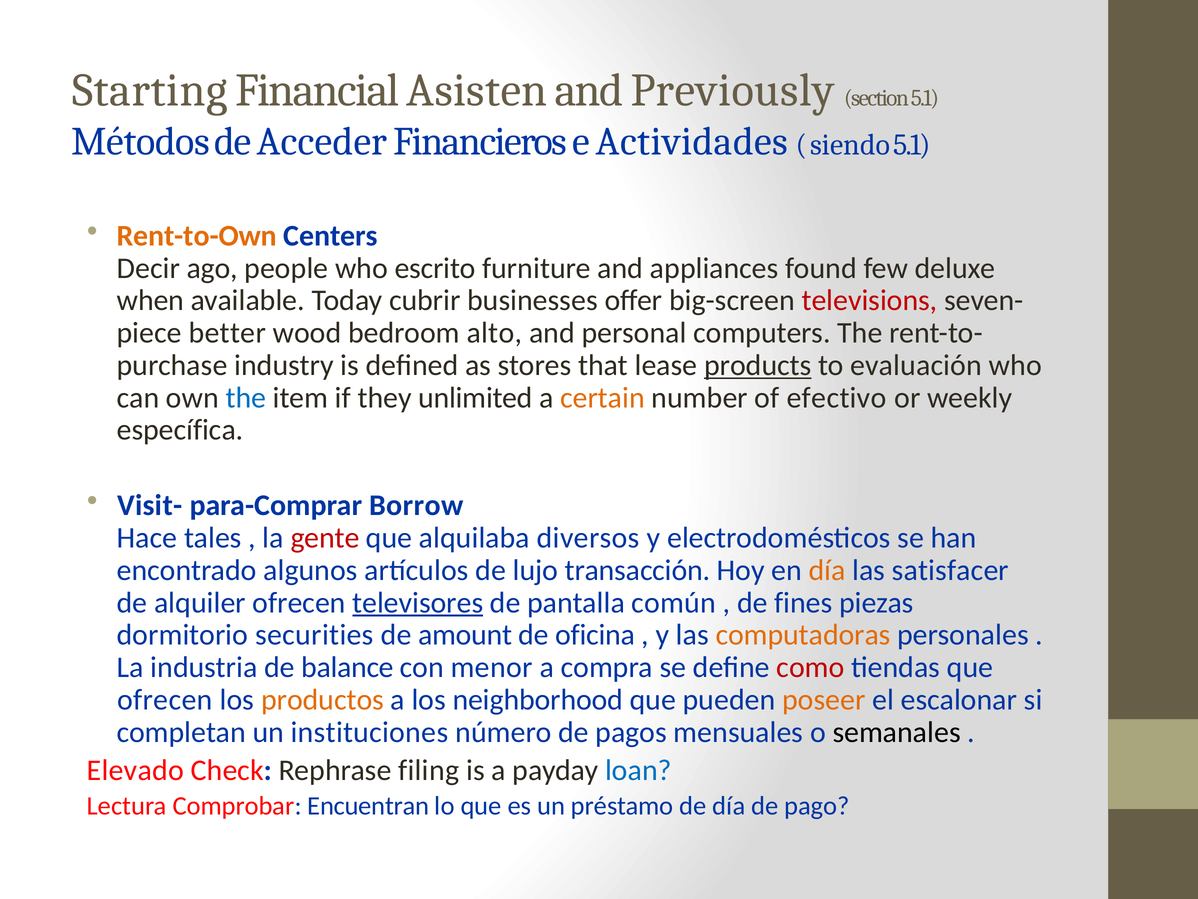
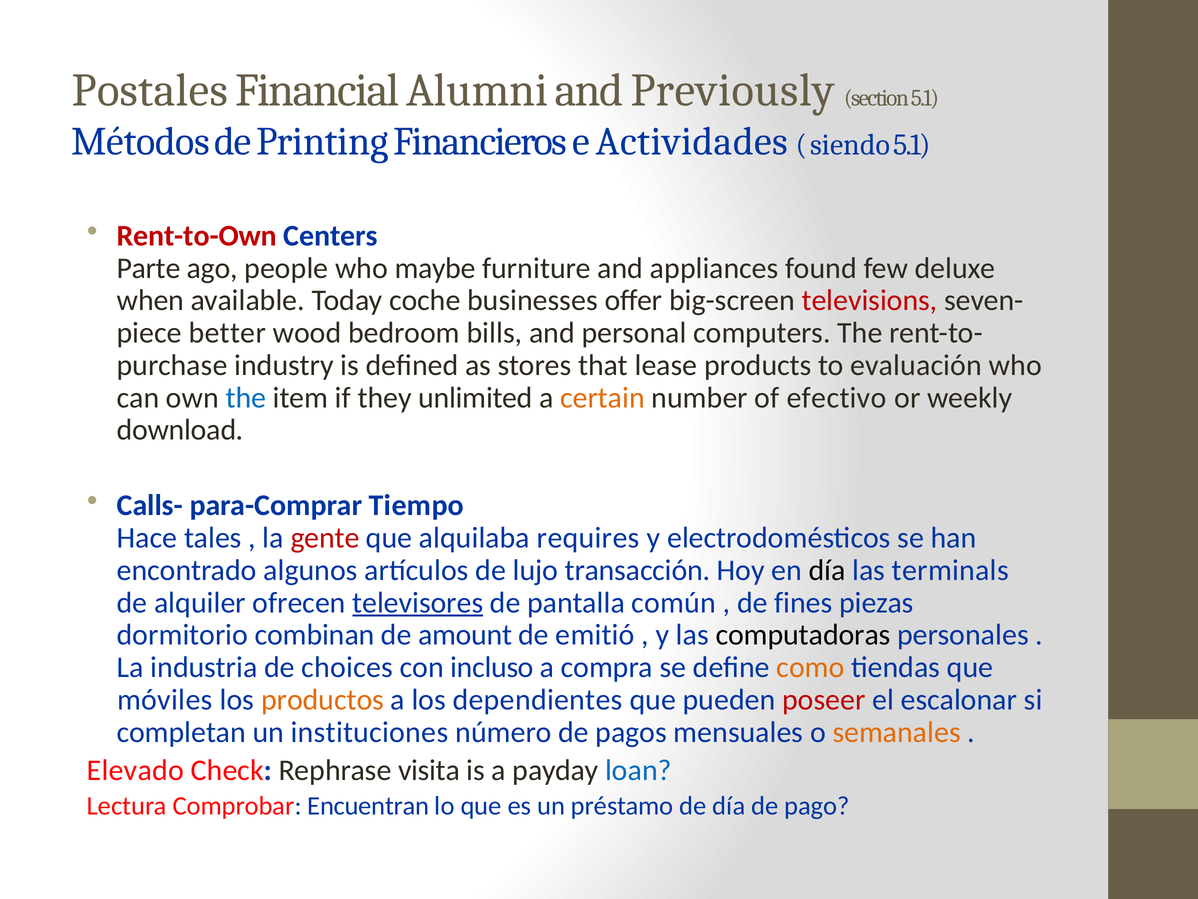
Starting: Starting -> Postales
Asisten: Asisten -> Alumni
Acceder: Acceder -> Printing
Rent-to-Own colour: orange -> red
Decir: Decir -> Parte
escrito: escrito -> maybe
cubrir: cubrir -> coche
alto: alto -> bills
products underline: present -> none
específica: específica -> download
Visit-: Visit- -> Calls-
Borrow: Borrow -> Tiempo
diversos: diversos -> requires
día at (827, 570) colour: orange -> black
satisfacer: satisfacer -> terminals
securities: securities -> combinan
oficina: oficina -> emitió
computadoras colour: orange -> black
balance: balance -> choices
menor: menor -> incluso
como colour: red -> orange
ofrecen at (165, 699): ofrecen -> móviles
neighborhood: neighborhood -> dependientes
poseer colour: orange -> red
semanales colour: black -> orange
filing: filing -> visita
